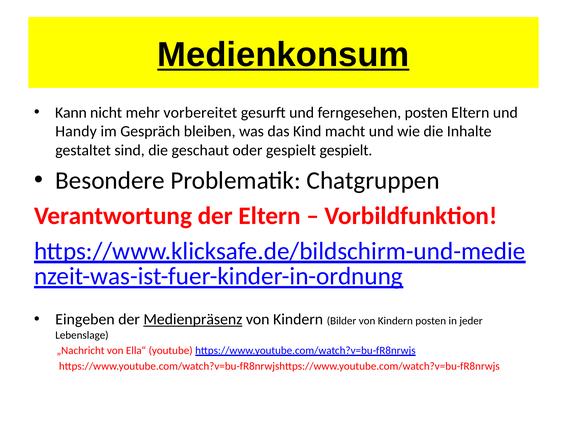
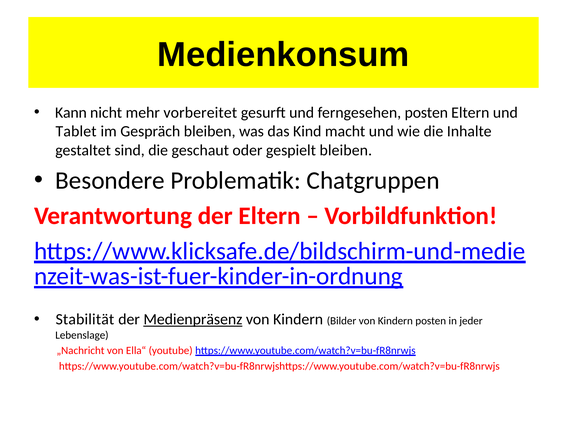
Medienkonsum underline: present -> none
Handy: Handy -> Tablet
gespielt gespielt: gespielt -> bleiben
Eingeben: Eingeben -> Stabilität
